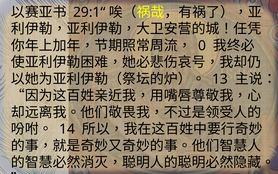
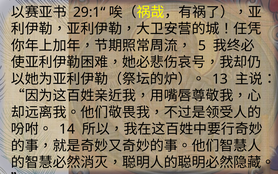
0: 0 -> 5
